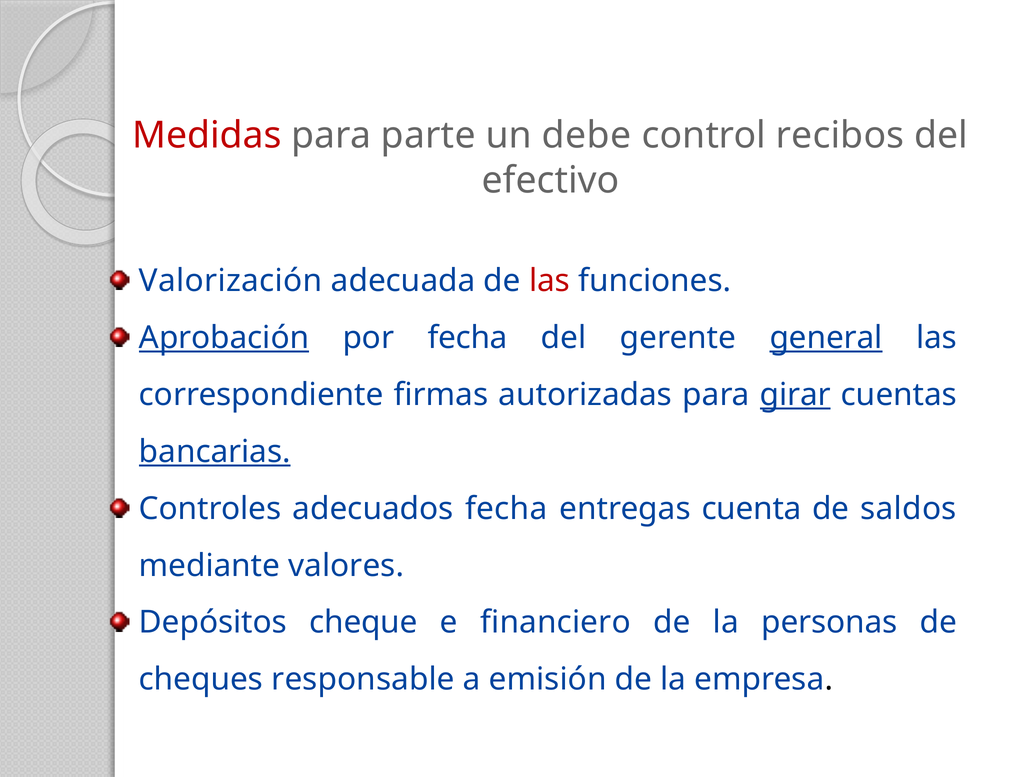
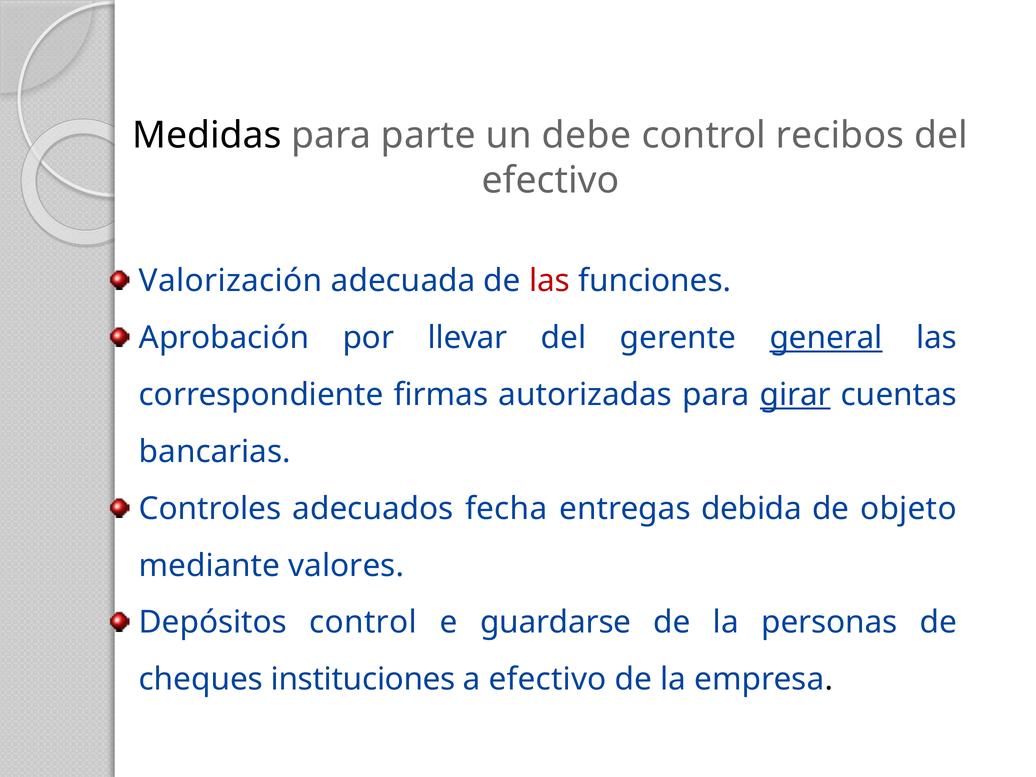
Medidas colour: red -> black
Aprobación underline: present -> none
por fecha: fecha -> llevar
bancarias underline: present -> none
cuenta: cuenta -> debida
saldos: saldos -> objeto
Depósitos cheque: cheque -> control
financiero: financiero -> guardarse
responsable: responsable -> instituciones
a emisión: emisión -> efectivo
